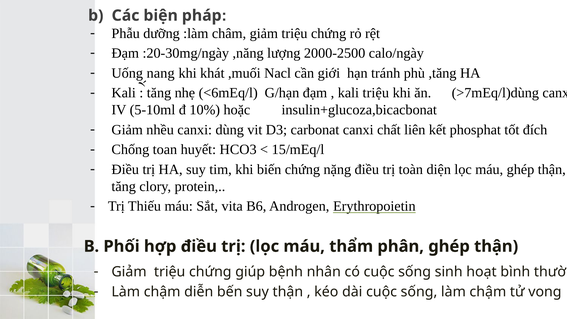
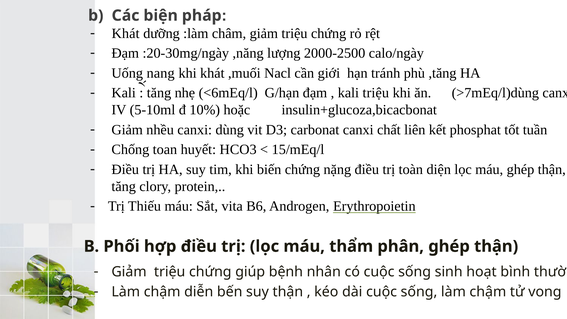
Phẫu at (126, 33): Phẫu -> Khát
đích: đích -> tuần
